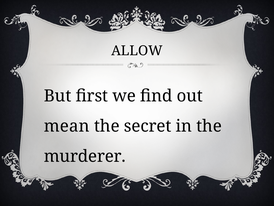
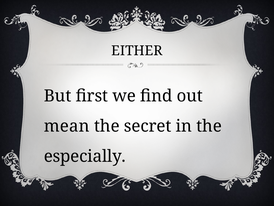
ALLOW: ALLOW -> EITHER
murderer: murderer -> especially
